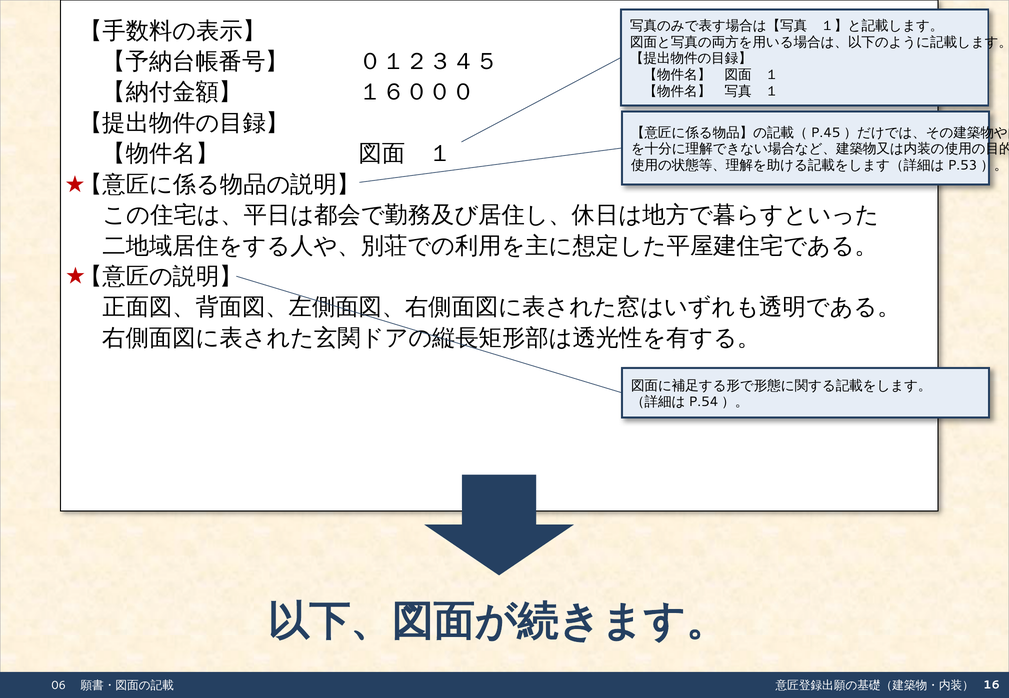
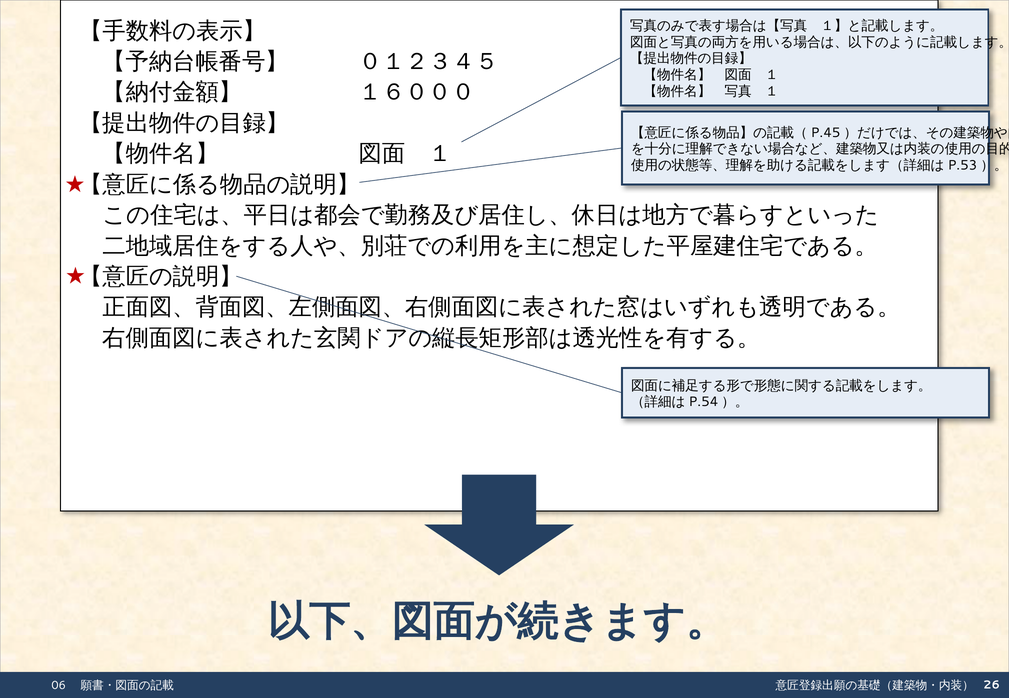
16: 16 -> 26
